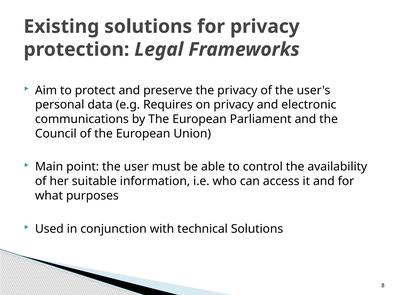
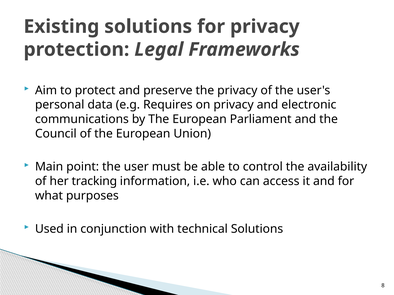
suitable: suitable -> tracking
